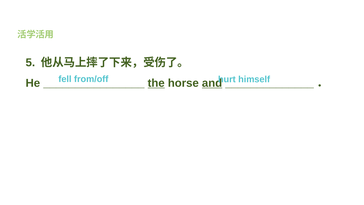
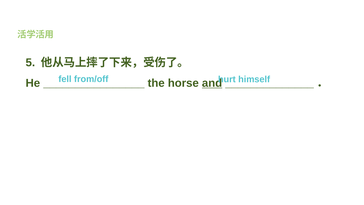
the underline: present -> none
